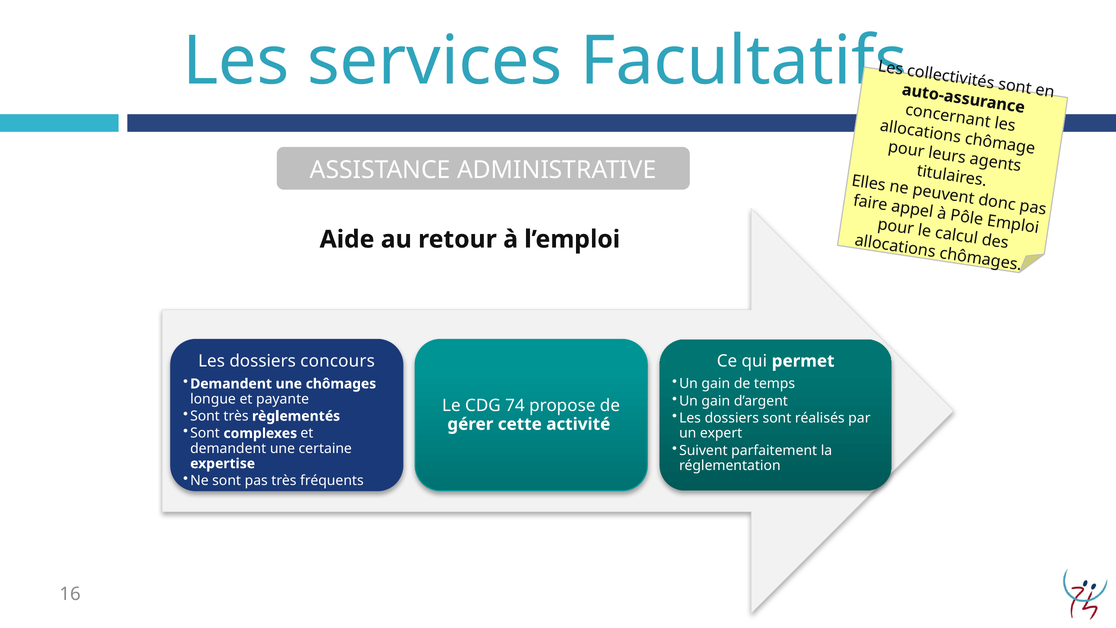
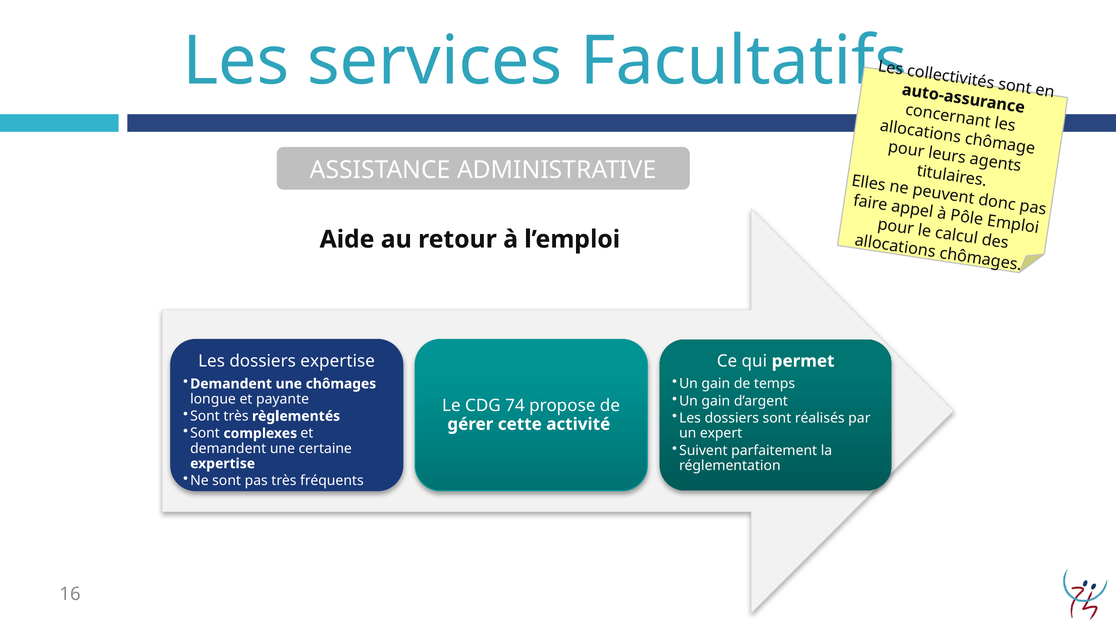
dossiers concours: concours -> expertise
